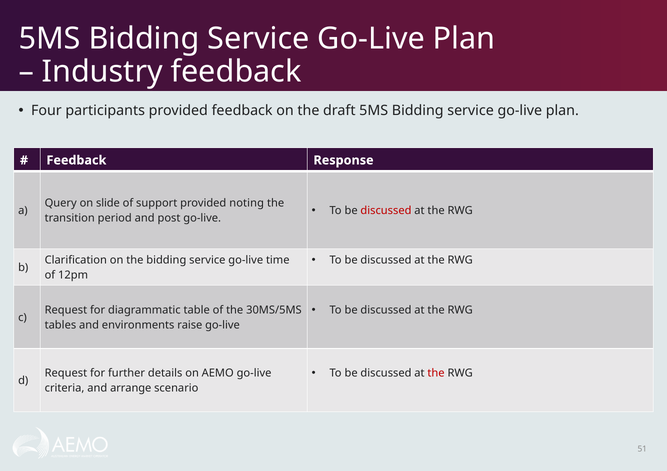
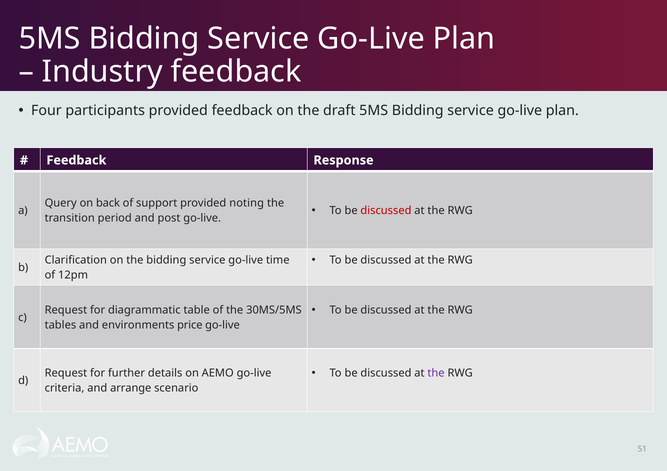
slide: slide -> back
raise: raise -> price
the at (436, 374) colour: red -> purple
